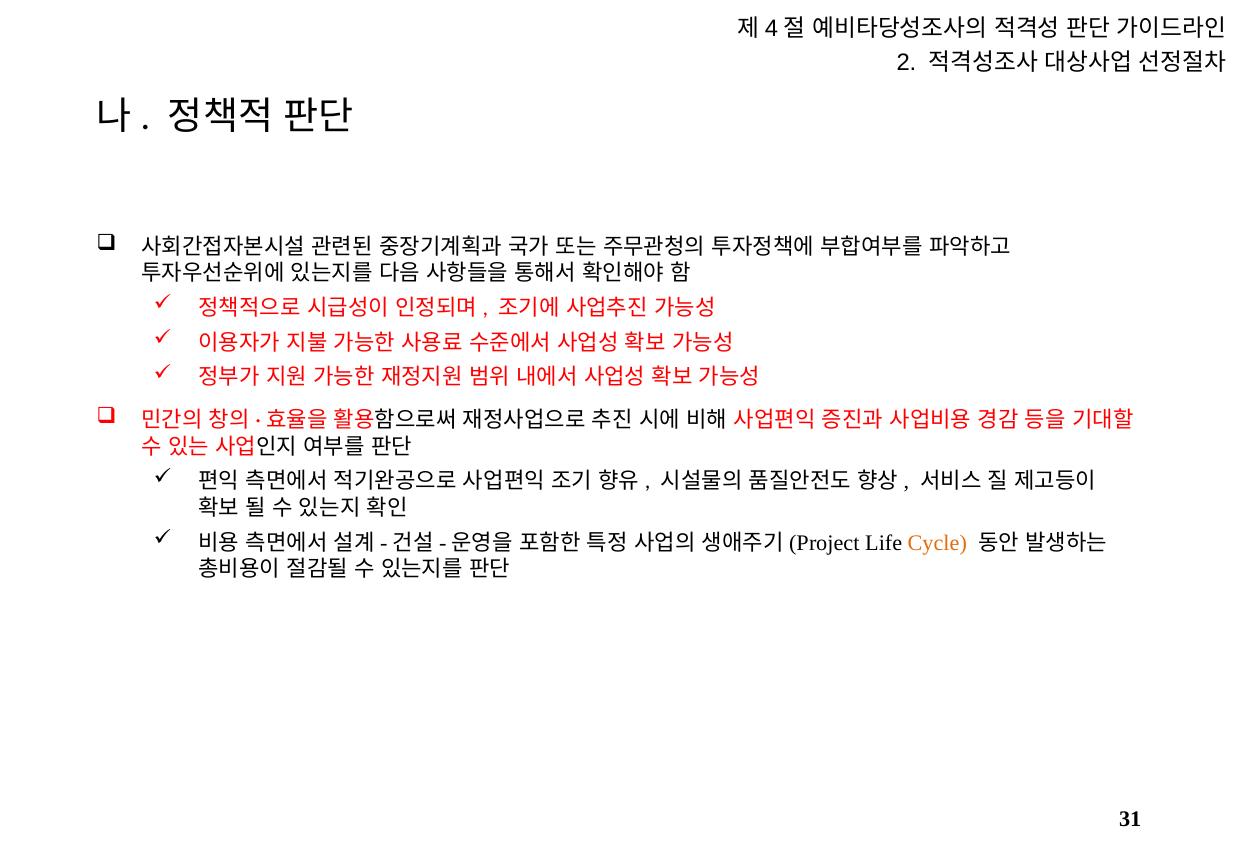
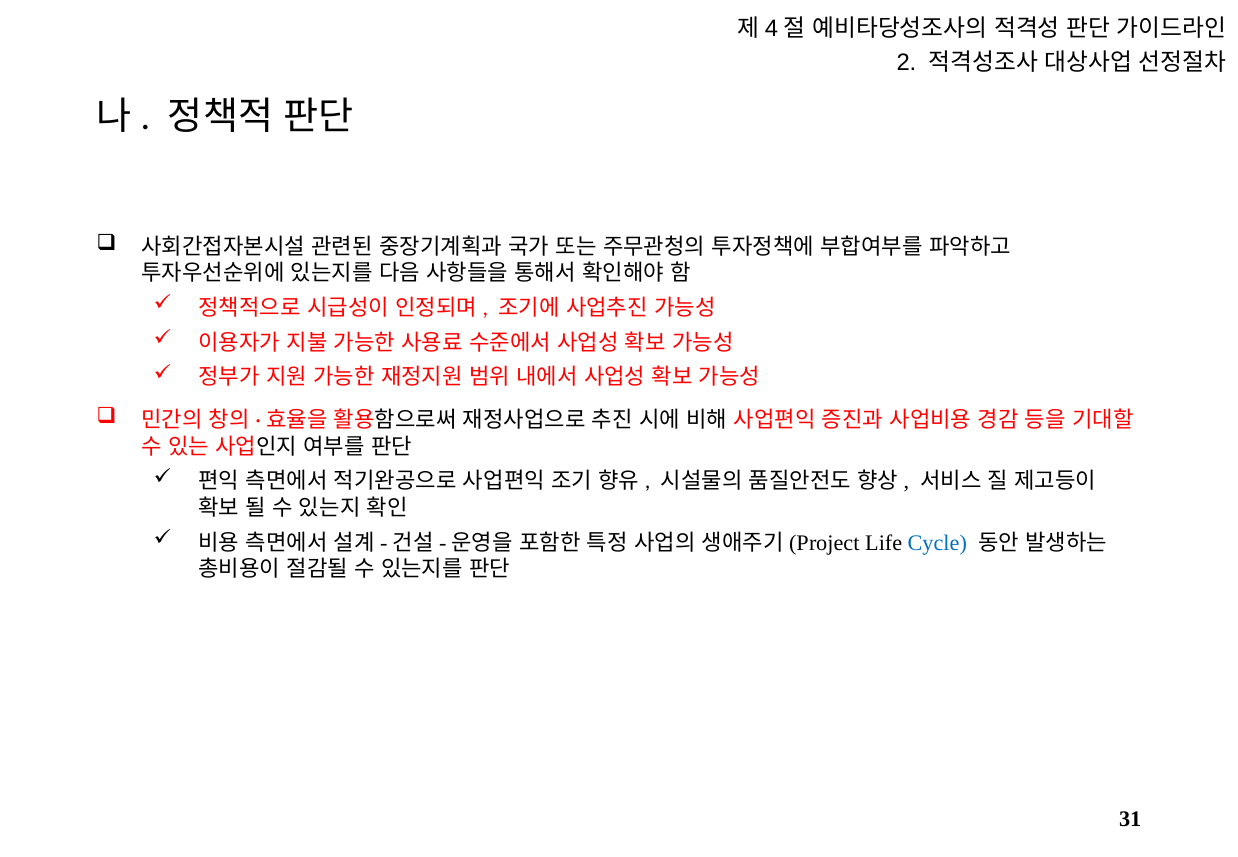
Cycle colour: orange -> blue
